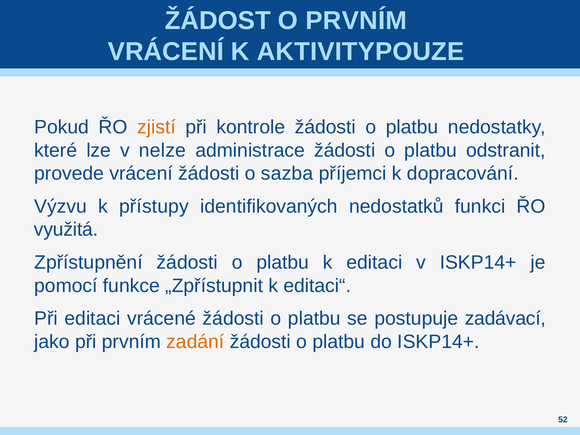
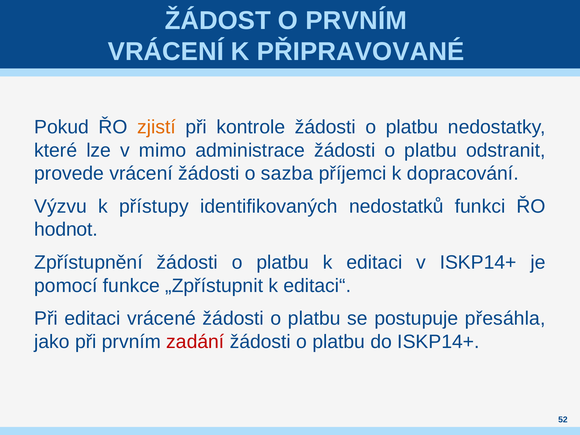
AKTIVITYPOUZE: AKTIVITYPOUZE -> PŘIPRAVOVANÉ
nelze: nelze -> mimo
využitá: využitá -> hodnot
zadávací: zadávací -> přesáhla
zadání colour: orange -> red
